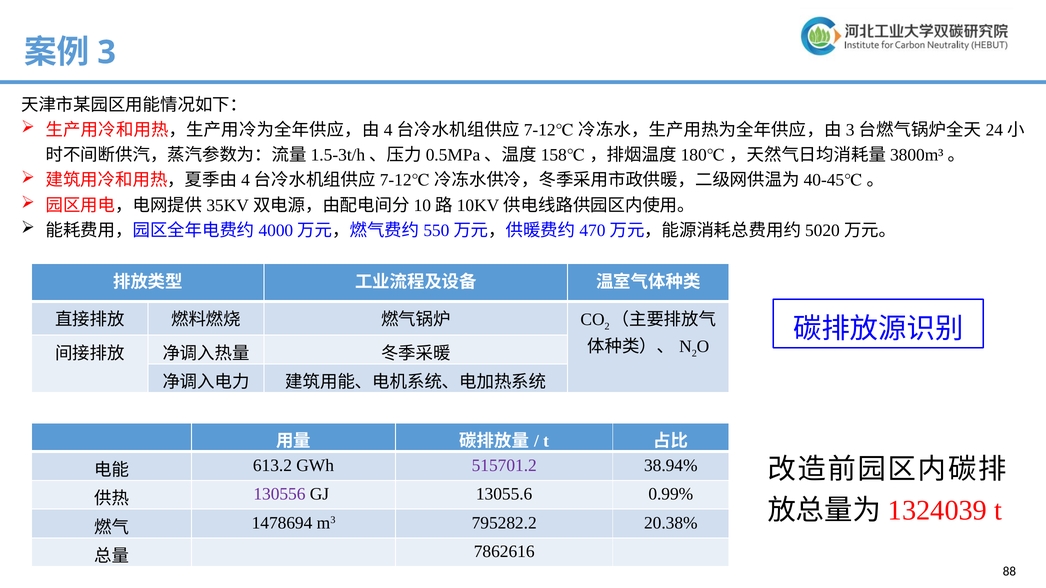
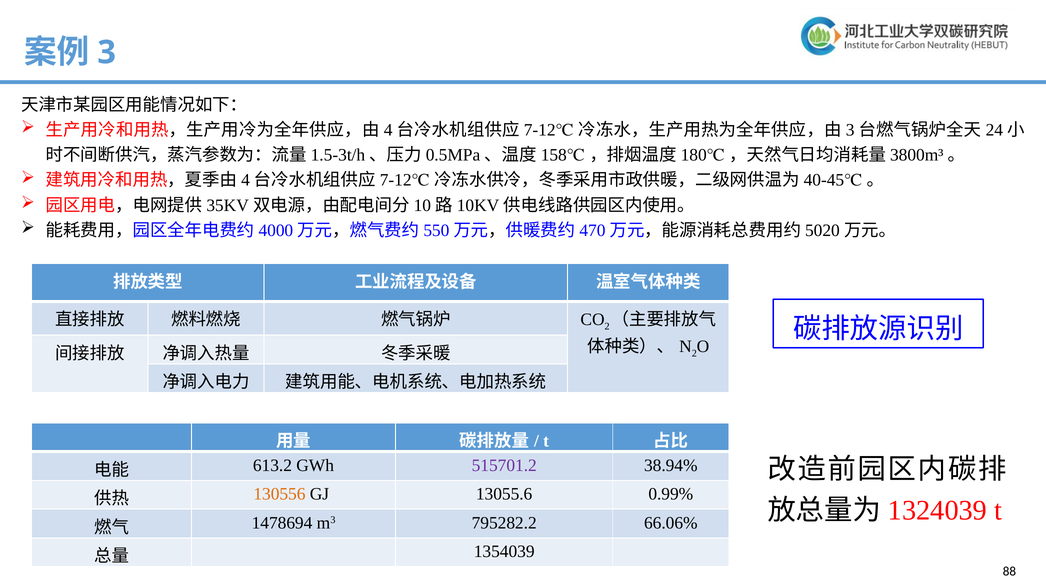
130556 colour: purple -> orange
20.38%: 20.38% -> 66.06%
7862616: 7862616 -> 1354039
